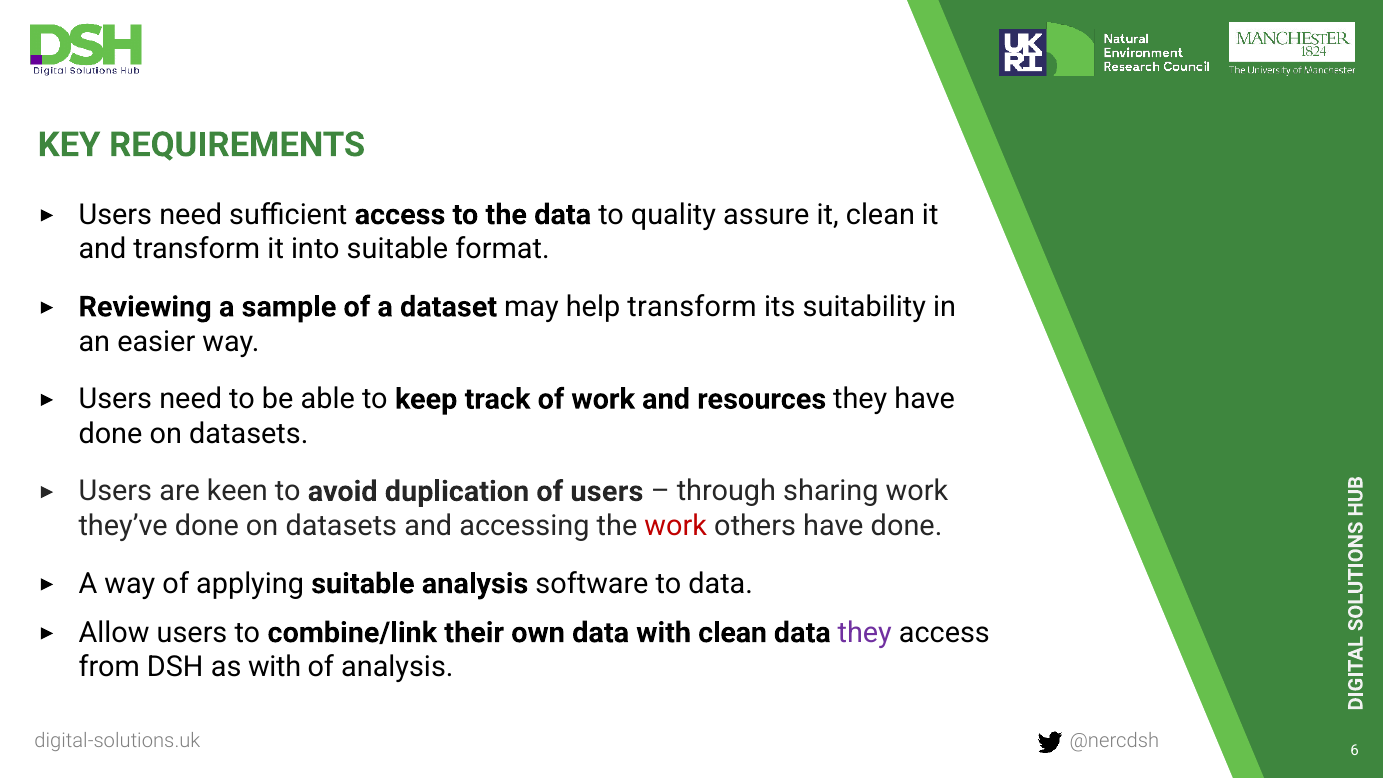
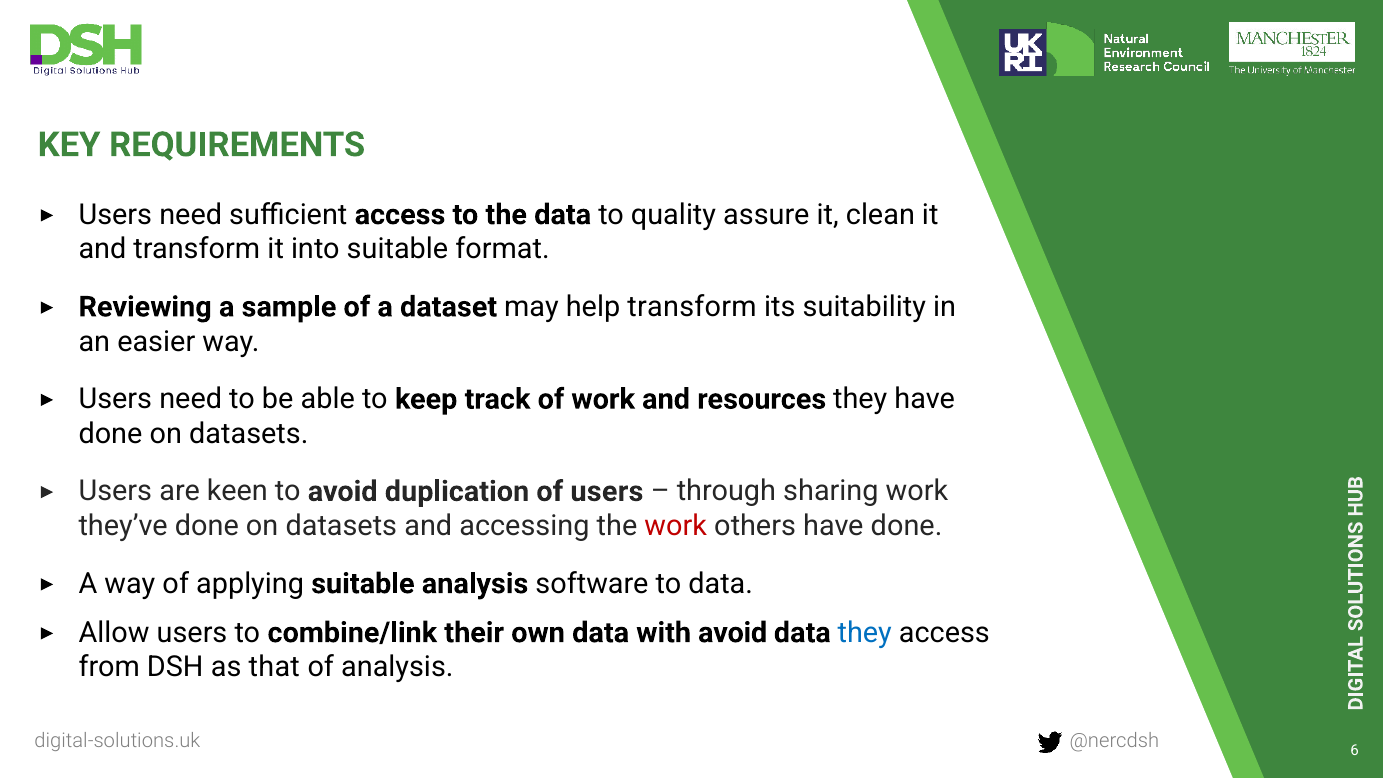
with clean: clean -> avoid
they at (865, 633) colour: purple -> blue
as with: with -> that
